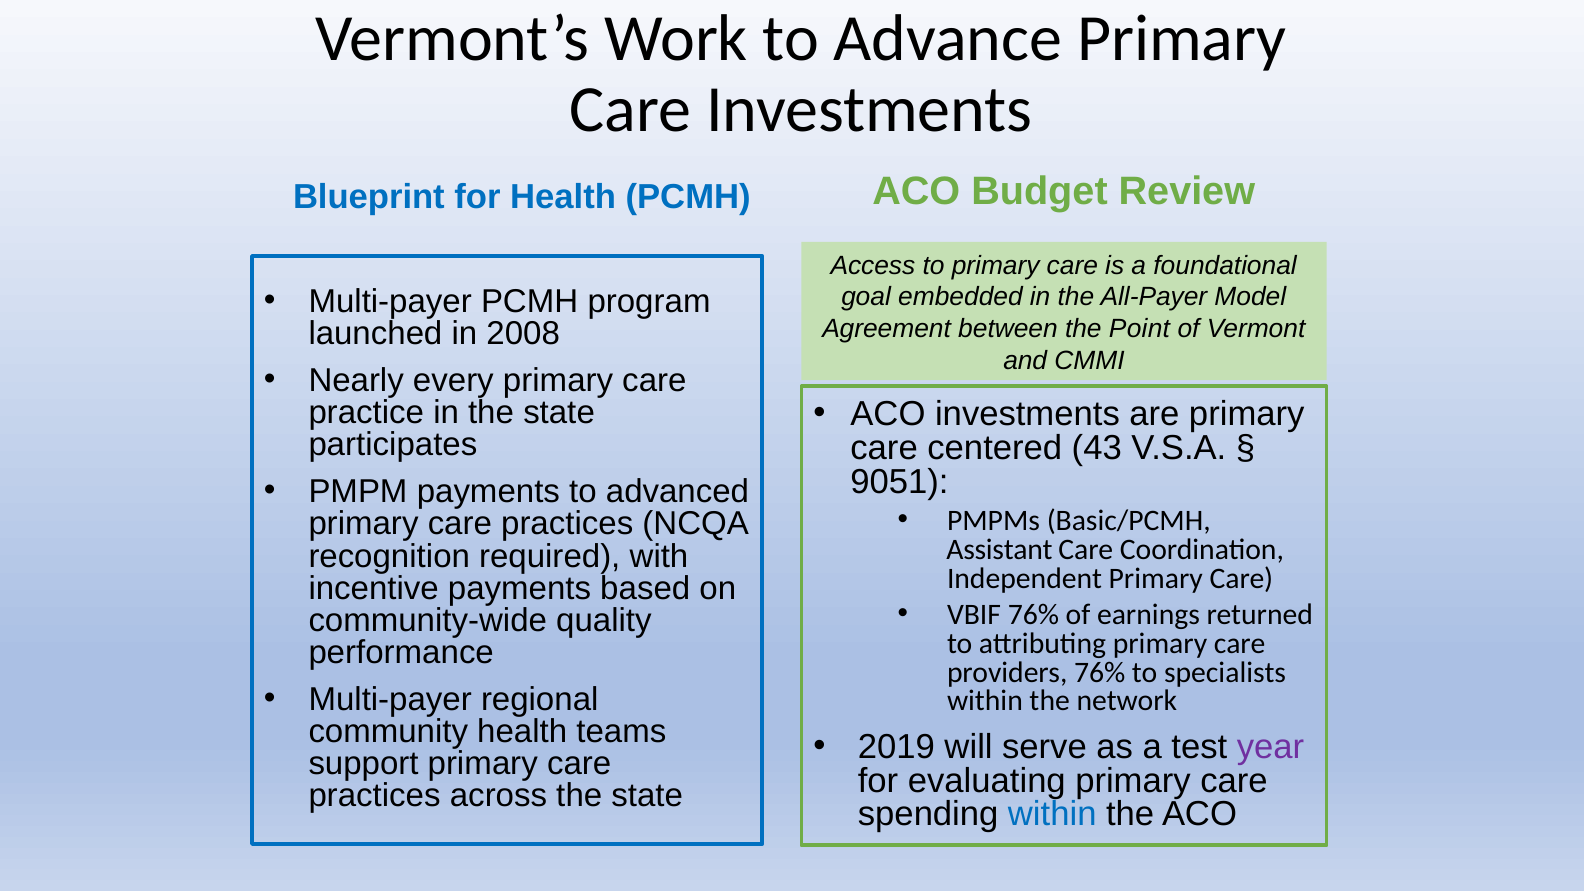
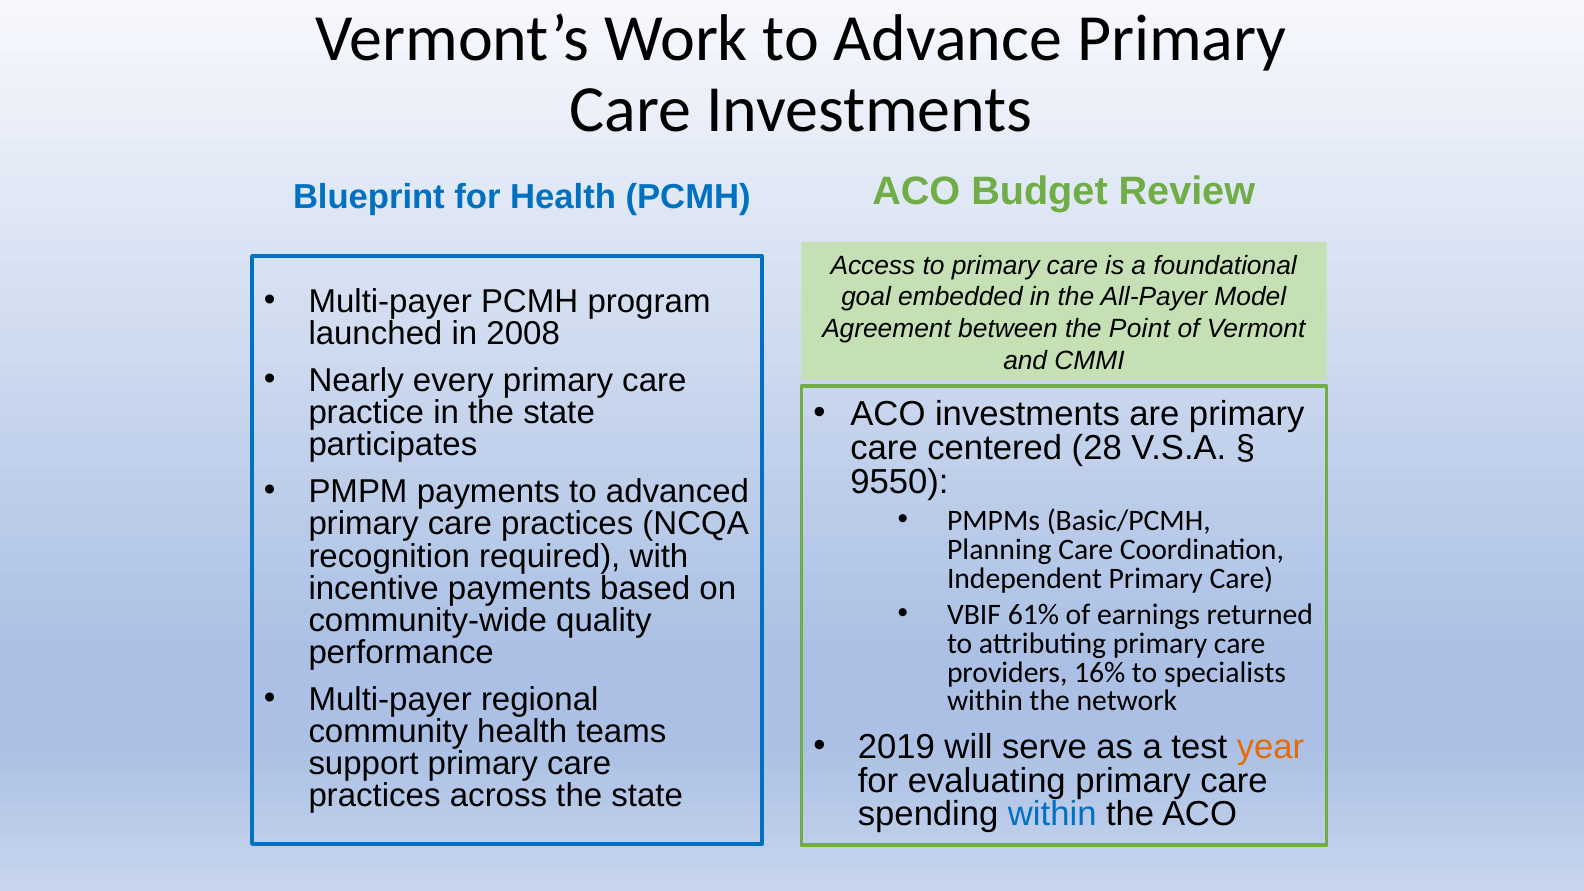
43: 43 -> 28
9051: 9051 -> 9550
Assistant: Assistant -> Planning
VBIF 76%: 76% -> 61%
providers 76%: 76% -> 16%
year colour: purple -> orange
